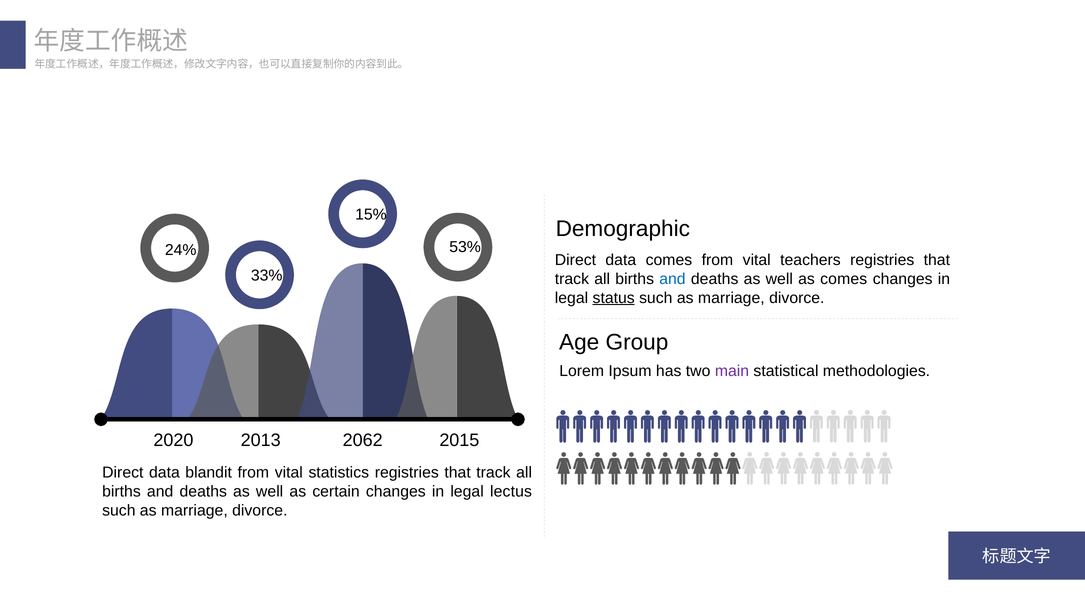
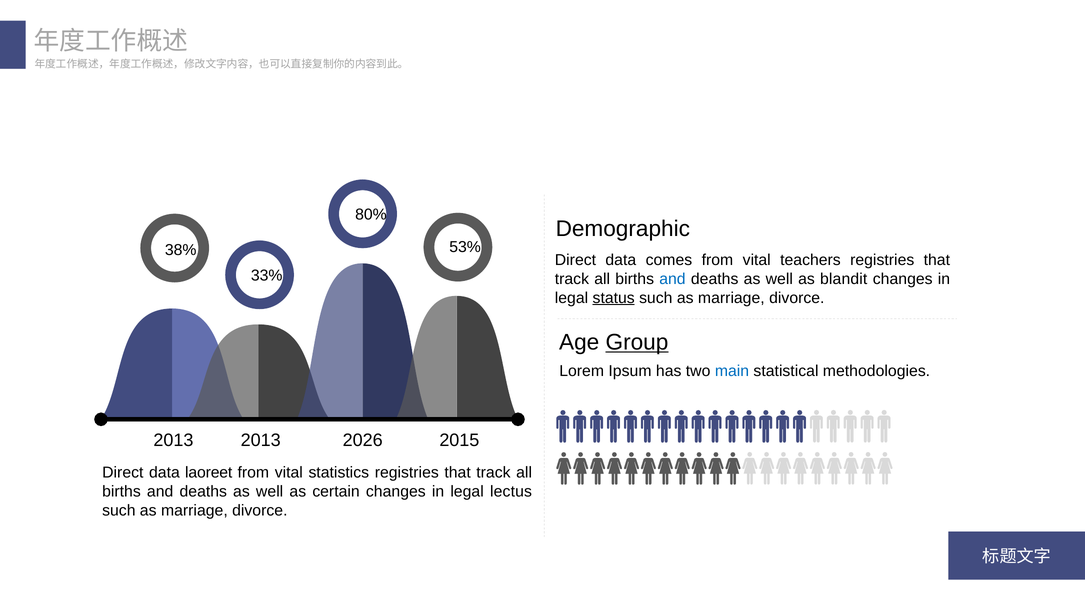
15%: 15% -> 80%
24%: 24% -> 38%
as comes: comes -> blandit
Group underline: none -> present
main colour: purple -> blue
2020 at (173, 440): 2020 -> 2013
2062: 2062 -> 2026
blandit: blandit -> laoreet
